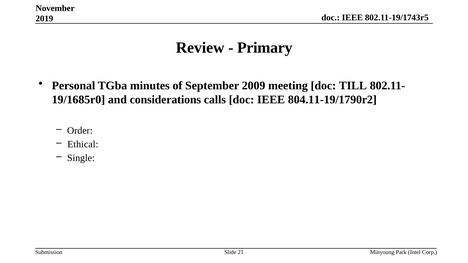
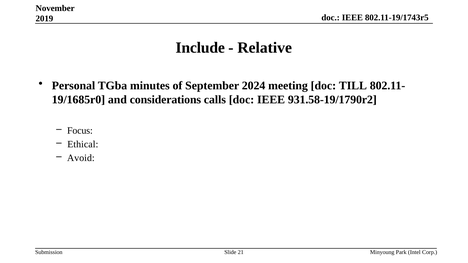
Review: Review -> Include
Primary: Primary -> Relative
2009: 2009 -> 2024
804.11-19/1790r2: 804.11-19/1790r2 -> 931.58-19/1790r2
Order: Order -> Focus
Single: Single -> Avoid
